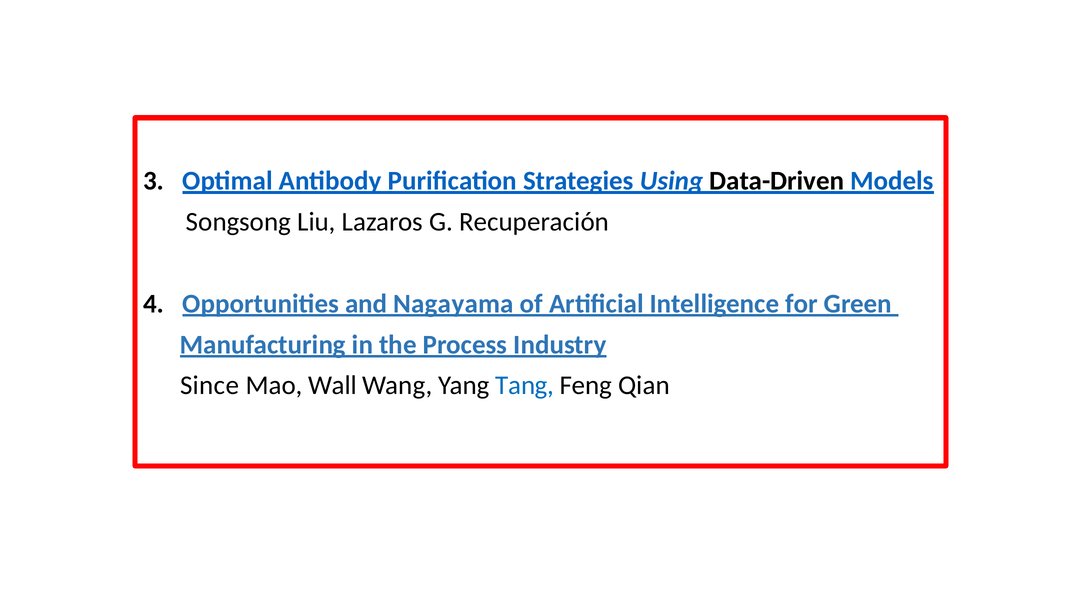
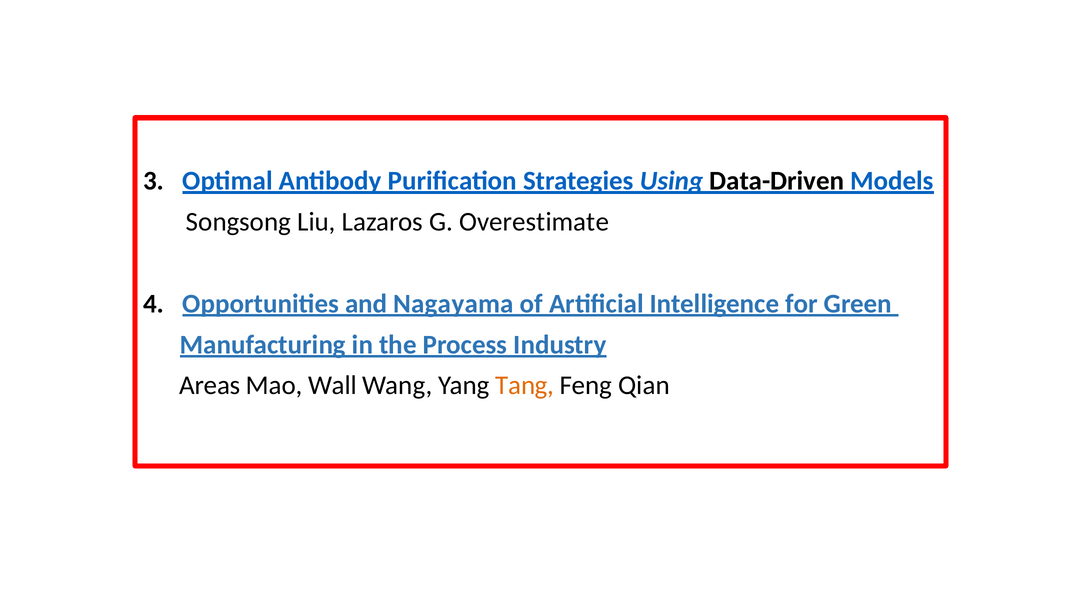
Recuperación: Recuperación -> Overestimate
Since: Since -> Areas
Tang colour: blue -> orange
